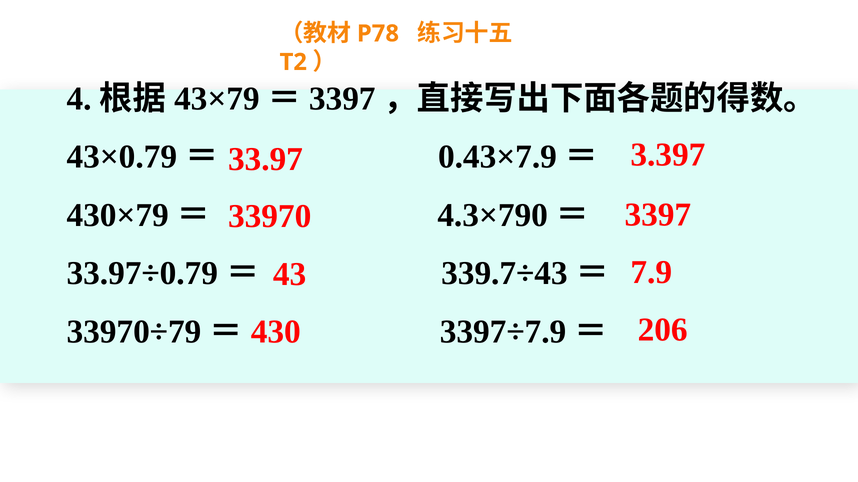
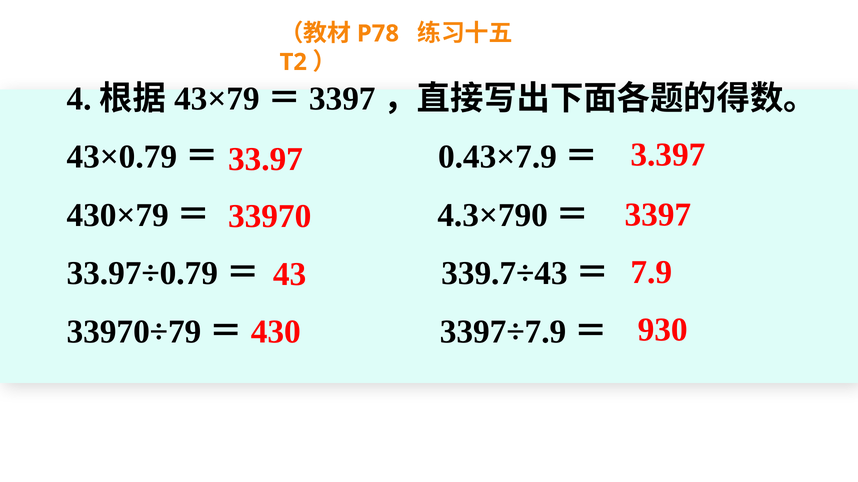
206: 206 -> 930
